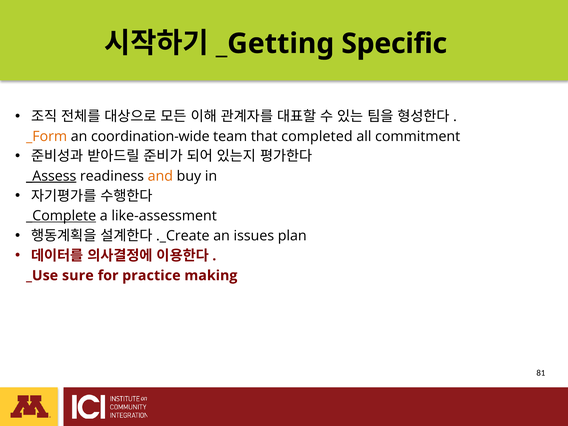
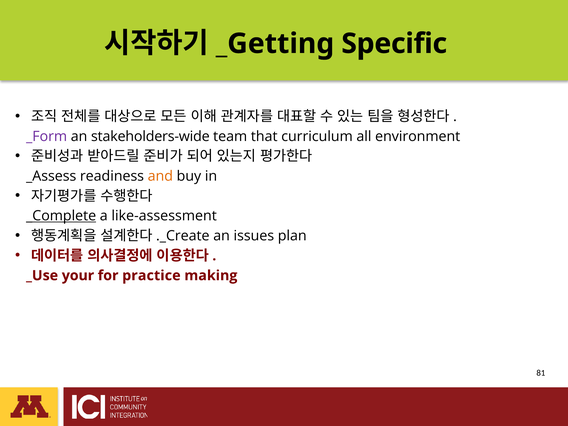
_Form colour: orange -> purple
coordination-wide: coordination-wide -> stakeholders-wide
completed: completed -> curriculum
commitment: commitment -> environment
_Assess underline: present -> none
sure: sure -> your
